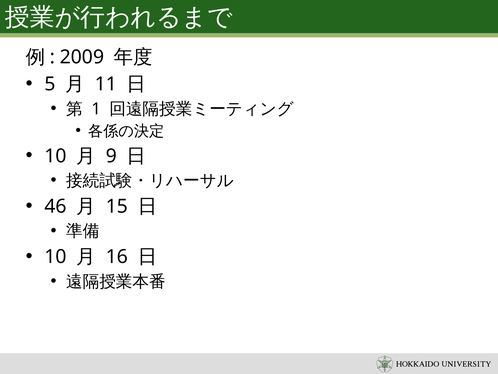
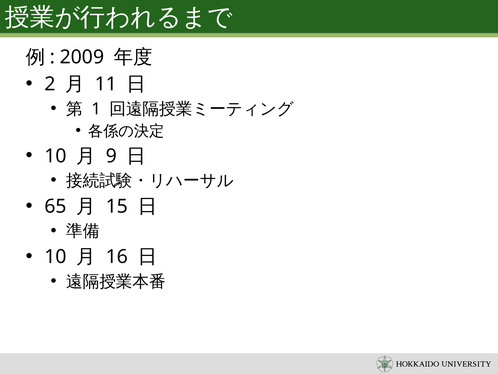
5: 5 -> 2
46: 46 -> 65
